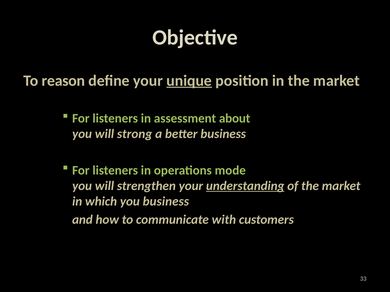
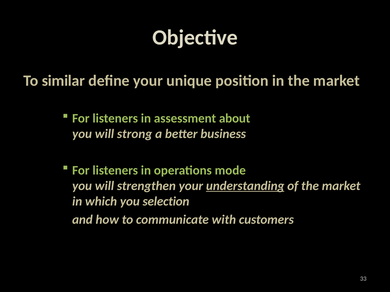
reason: reason -> similar
unique underline: present -> none
you business: business -> selection
